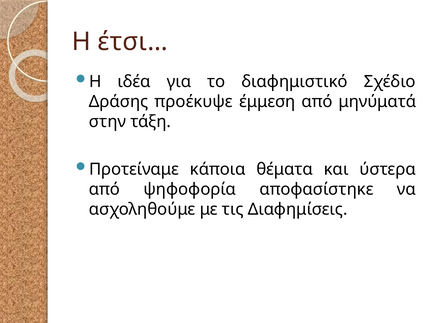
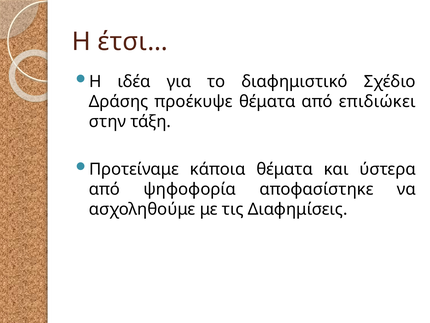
προέκυψε έμμεση: έμμεση -> θέματα
μηνύματά: μηνύματά -> επιδιώκει
